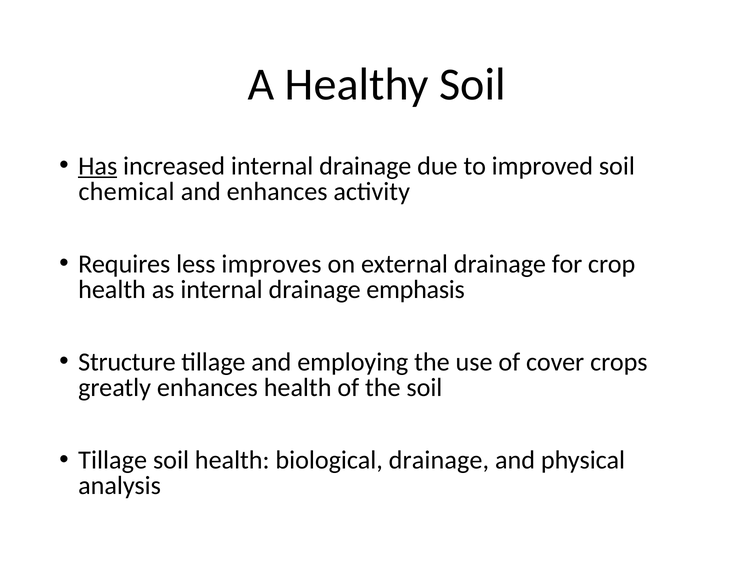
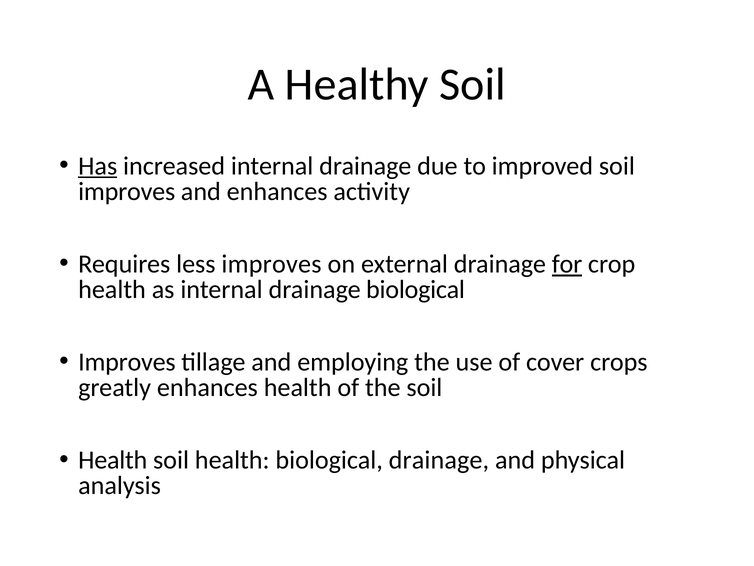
chemical at (126, 191): chemical -> improves
for underline: none -> present
drainage emphasis: emphasis -> biological
Structure at (127, 362): Structure -> Improves
Tillage at (113, 460): Tillage -> Health
